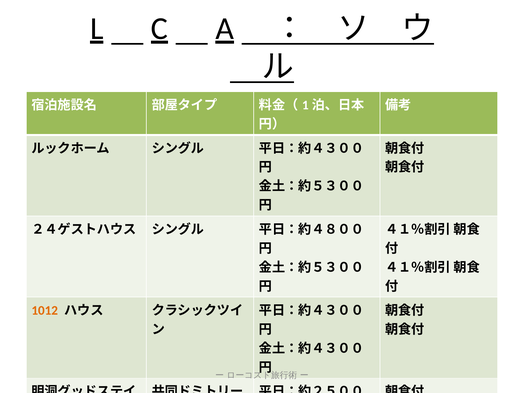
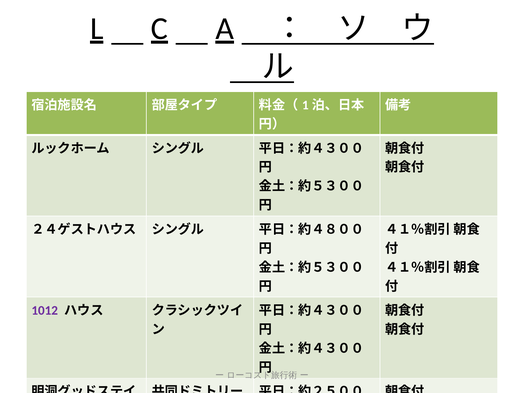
1012 colour: orange -> purple
